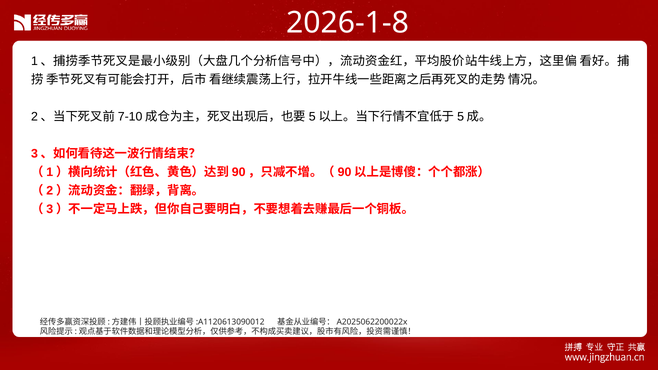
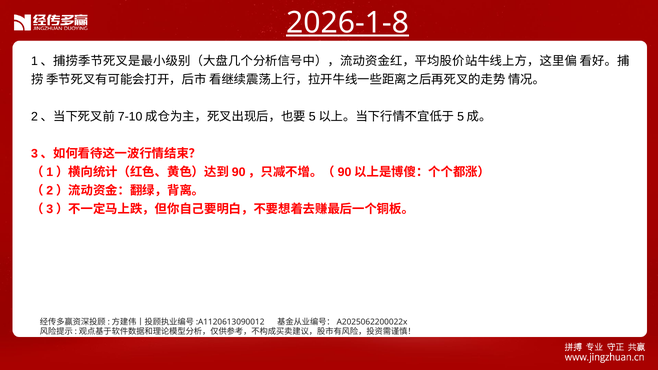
2026-1-8 underline: none -> present
